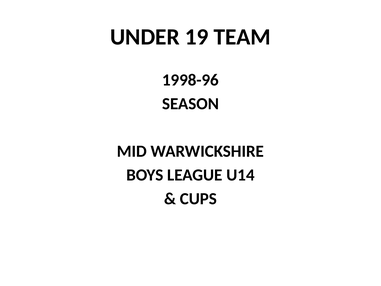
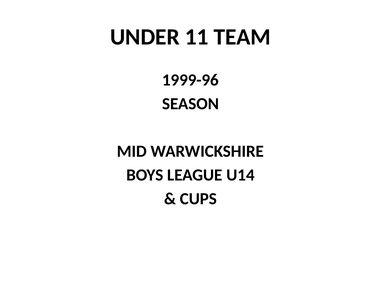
19: 19 -> 11
1998-96: 1998-96 -> 1999-96
